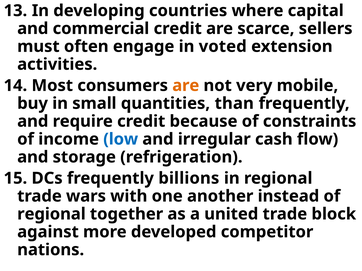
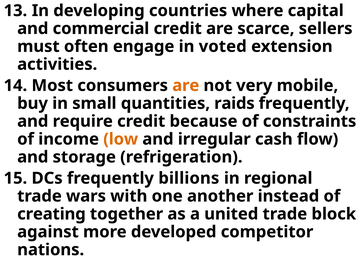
than: than -> raids
low colour: blue -> orange
regional at (51, 214): regional -> creating
